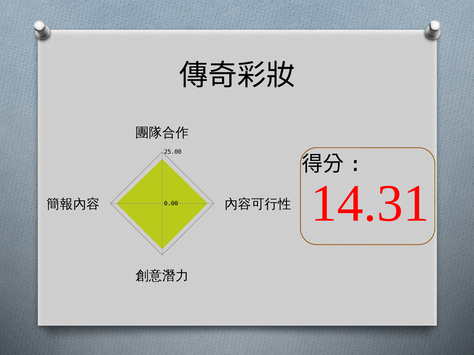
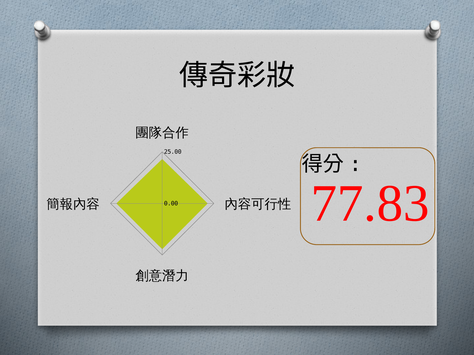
14.31: 14.31 -> 77.83
